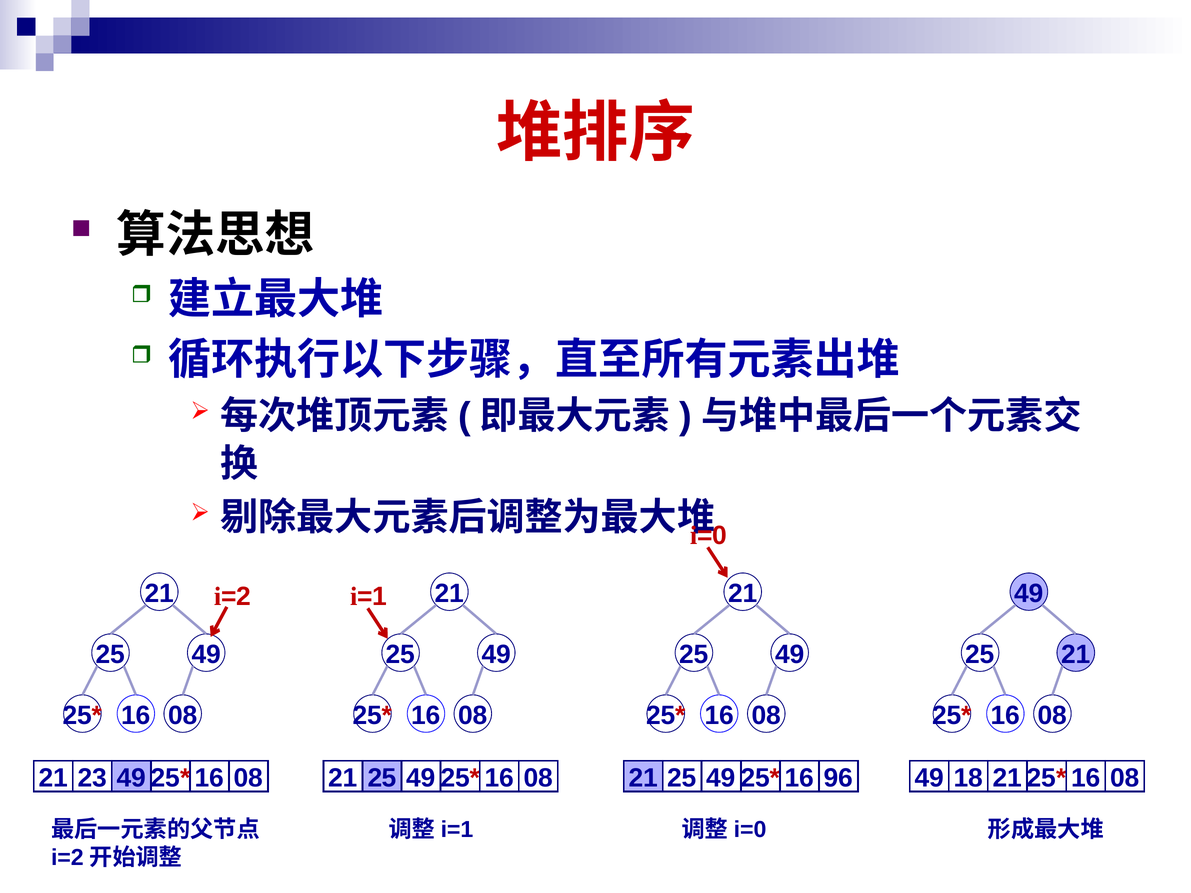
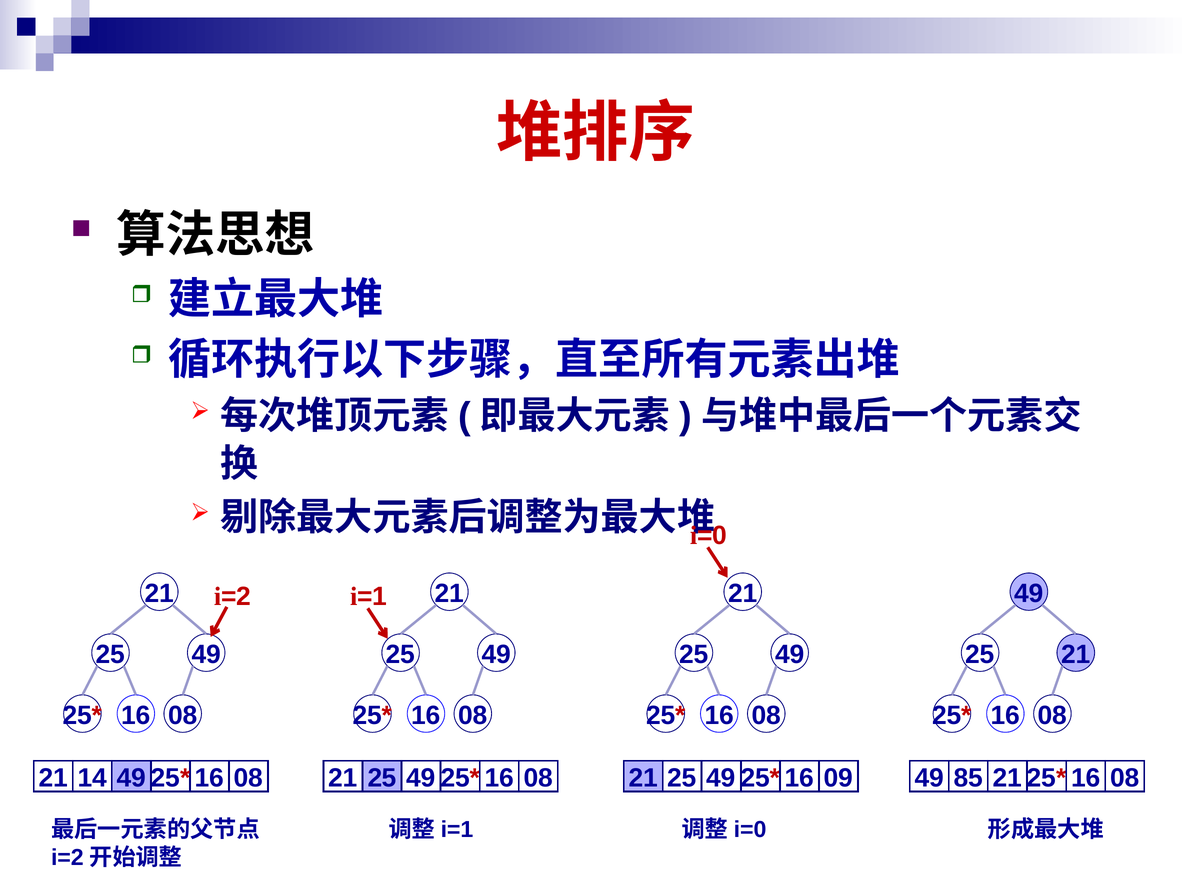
23: 23 -> 14
96: 96 -> 09
18: 18 -> 85
